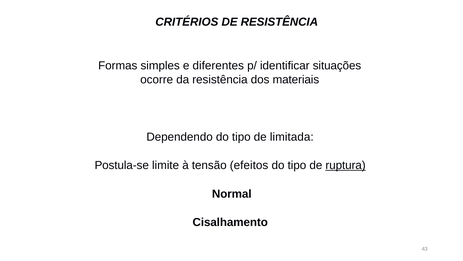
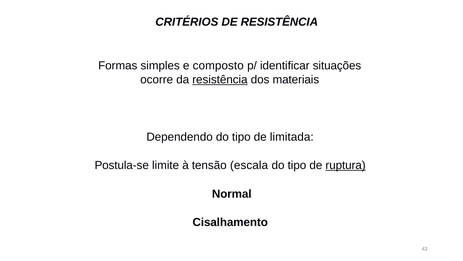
diferentes: diferentes -> composto
resistência at (220, 79) underline: none -> present
efeitos: efeitos -> escala
